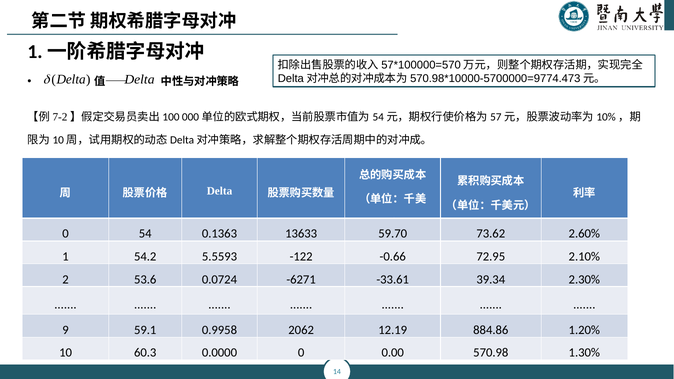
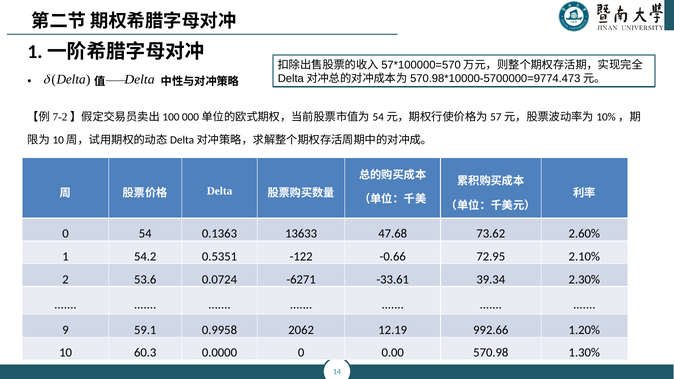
59.70: 59.70 -> 47.68
5.5593: 5.5593 -> 0.5351
884.86: 884.86 -> 992.66
